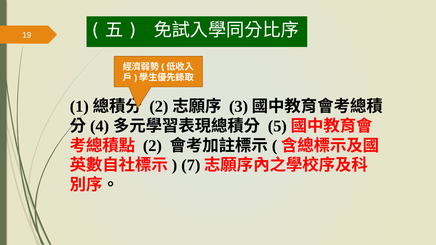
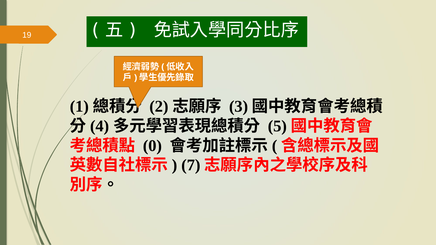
2 at (152, 146): 2 -> 0
